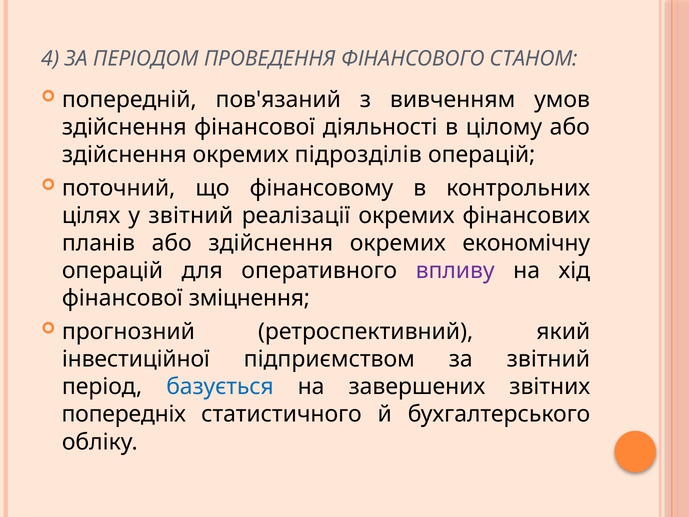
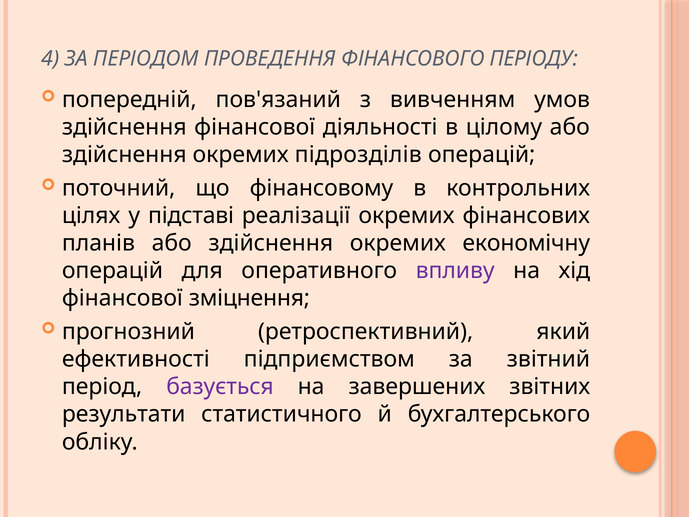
СТАНОМ: СТАНОМ -> ПЕРІОДУ
у звітний: звітний -> підставі
інвестиційної: інвестиційної -> ефективності
базується colour: blue -> purple
попередніх: попередніх -> результати
